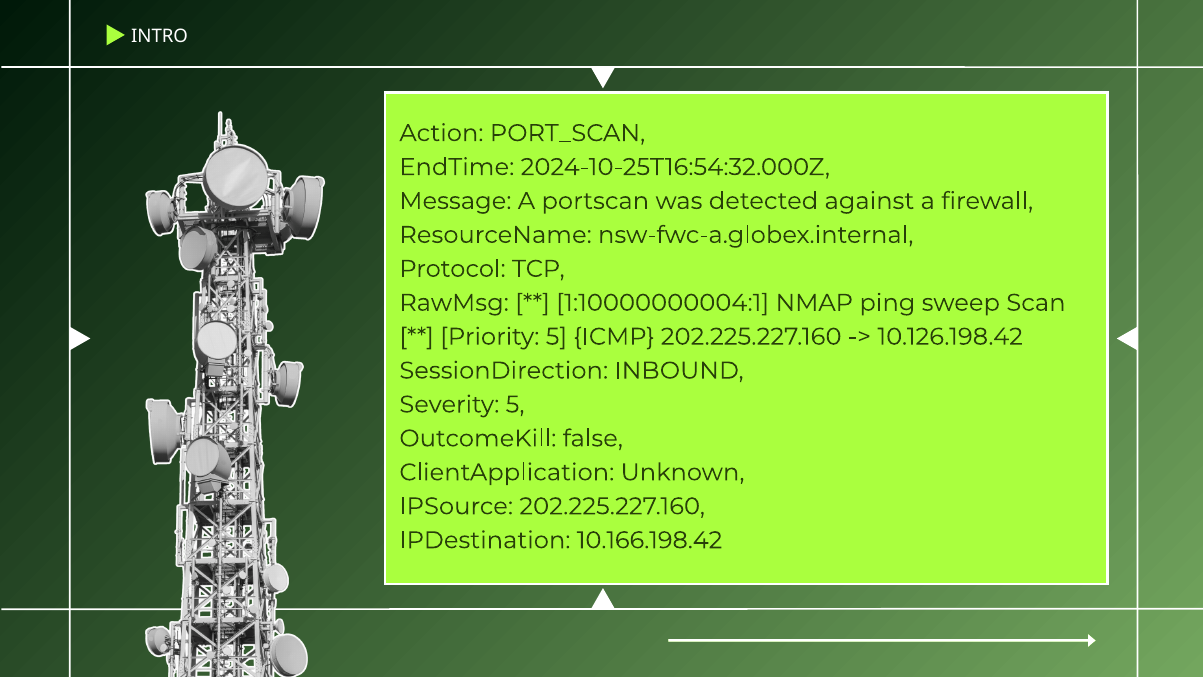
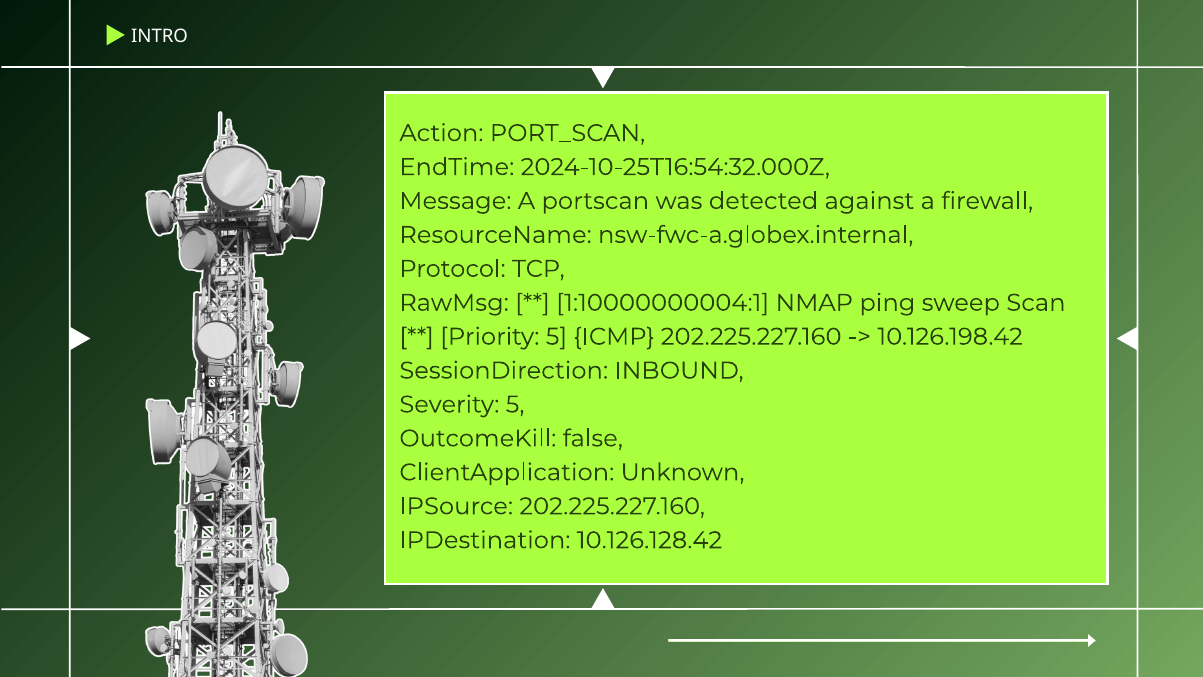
10.166.198.42: 10.166.198.42 -> 10.126.128.42
